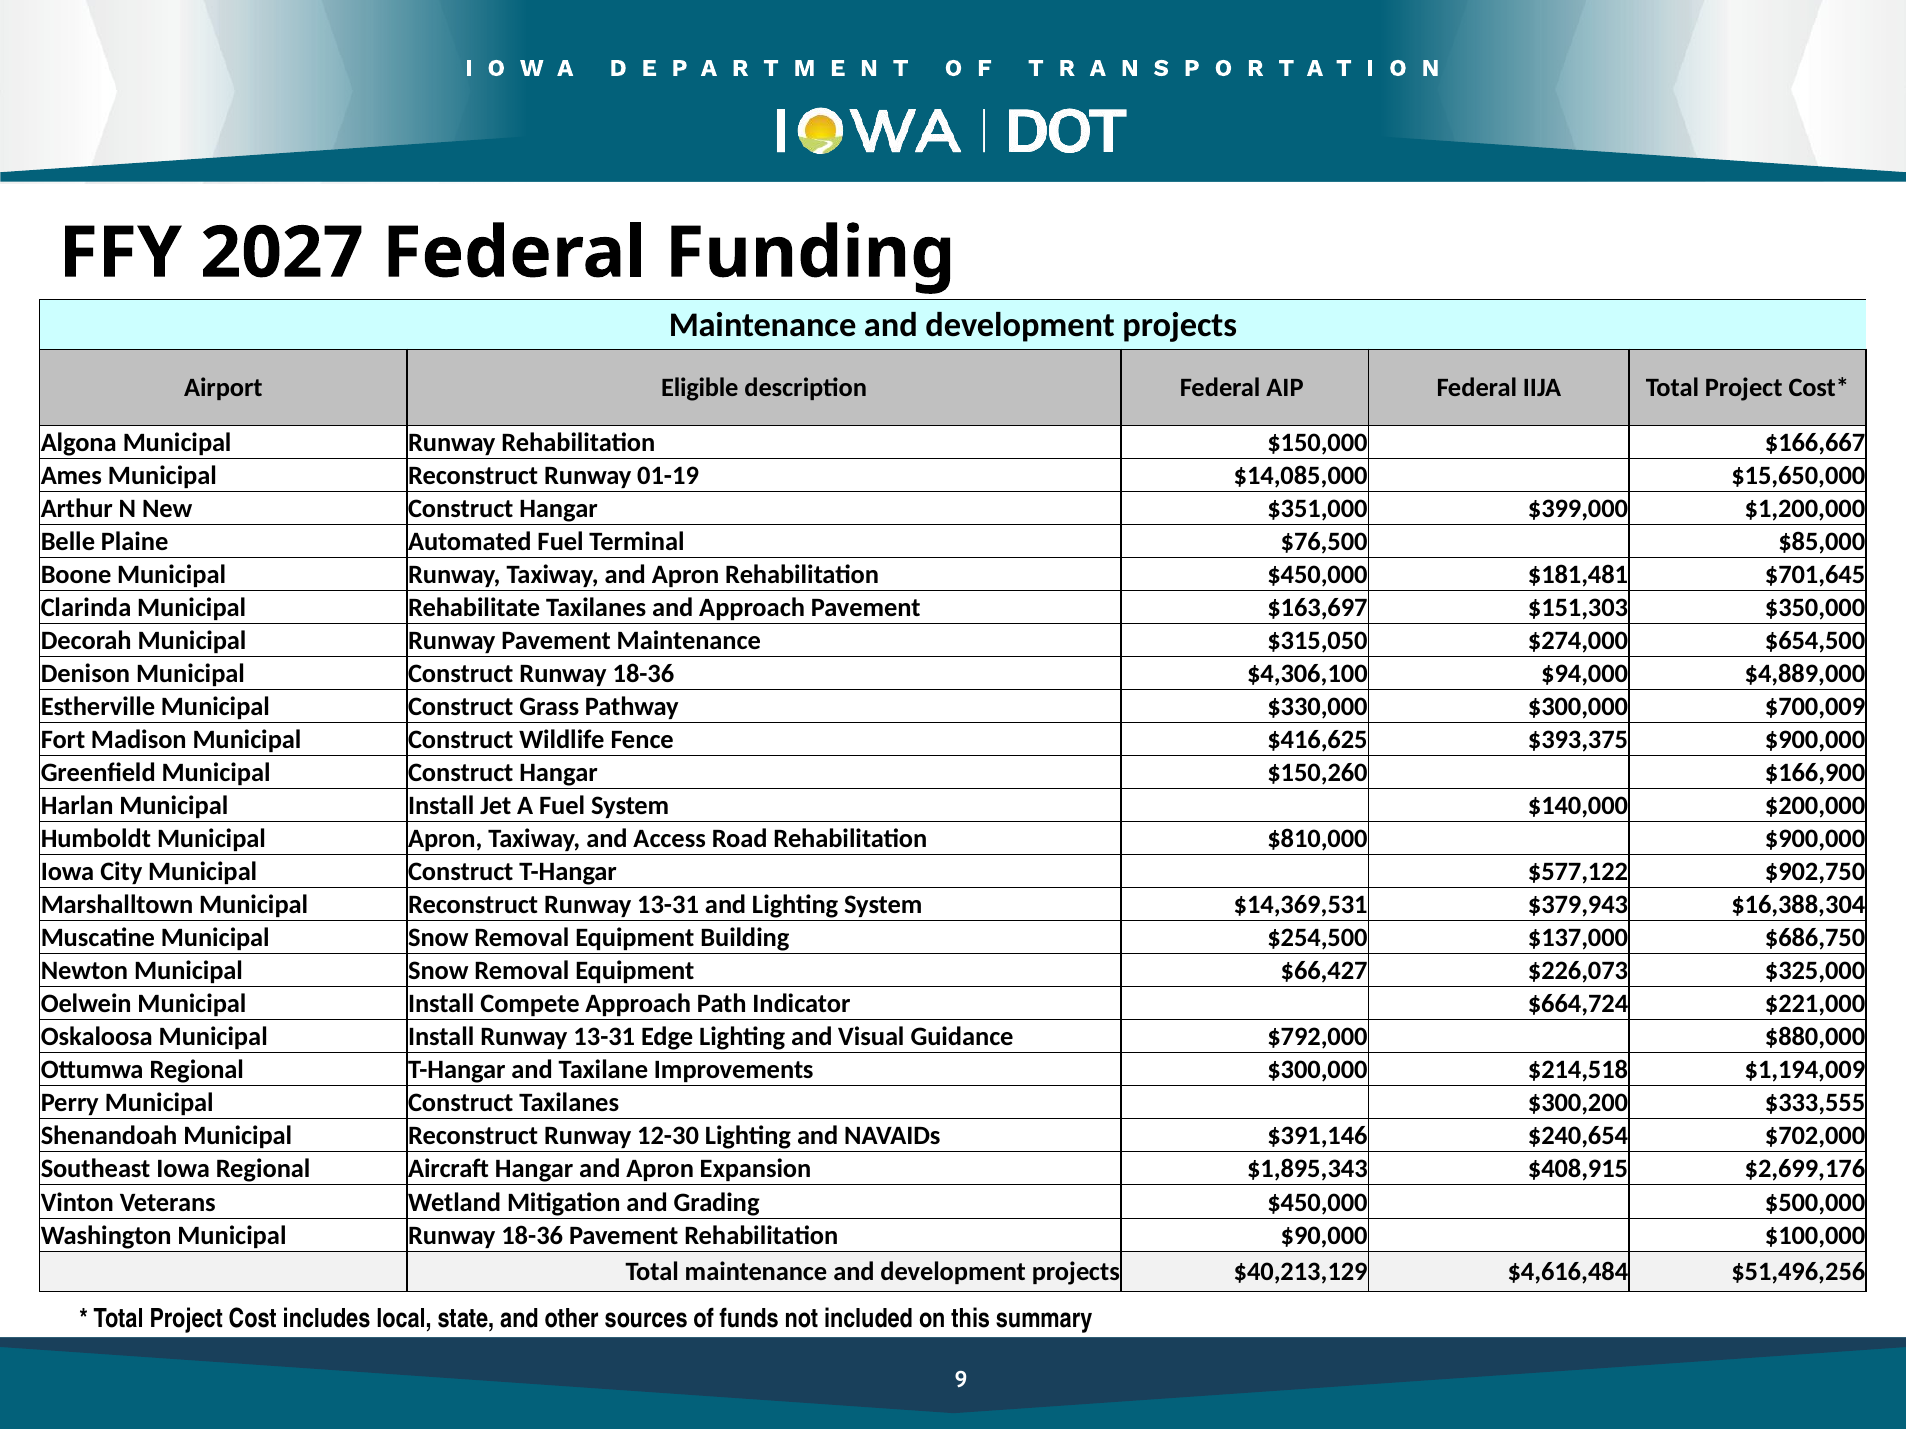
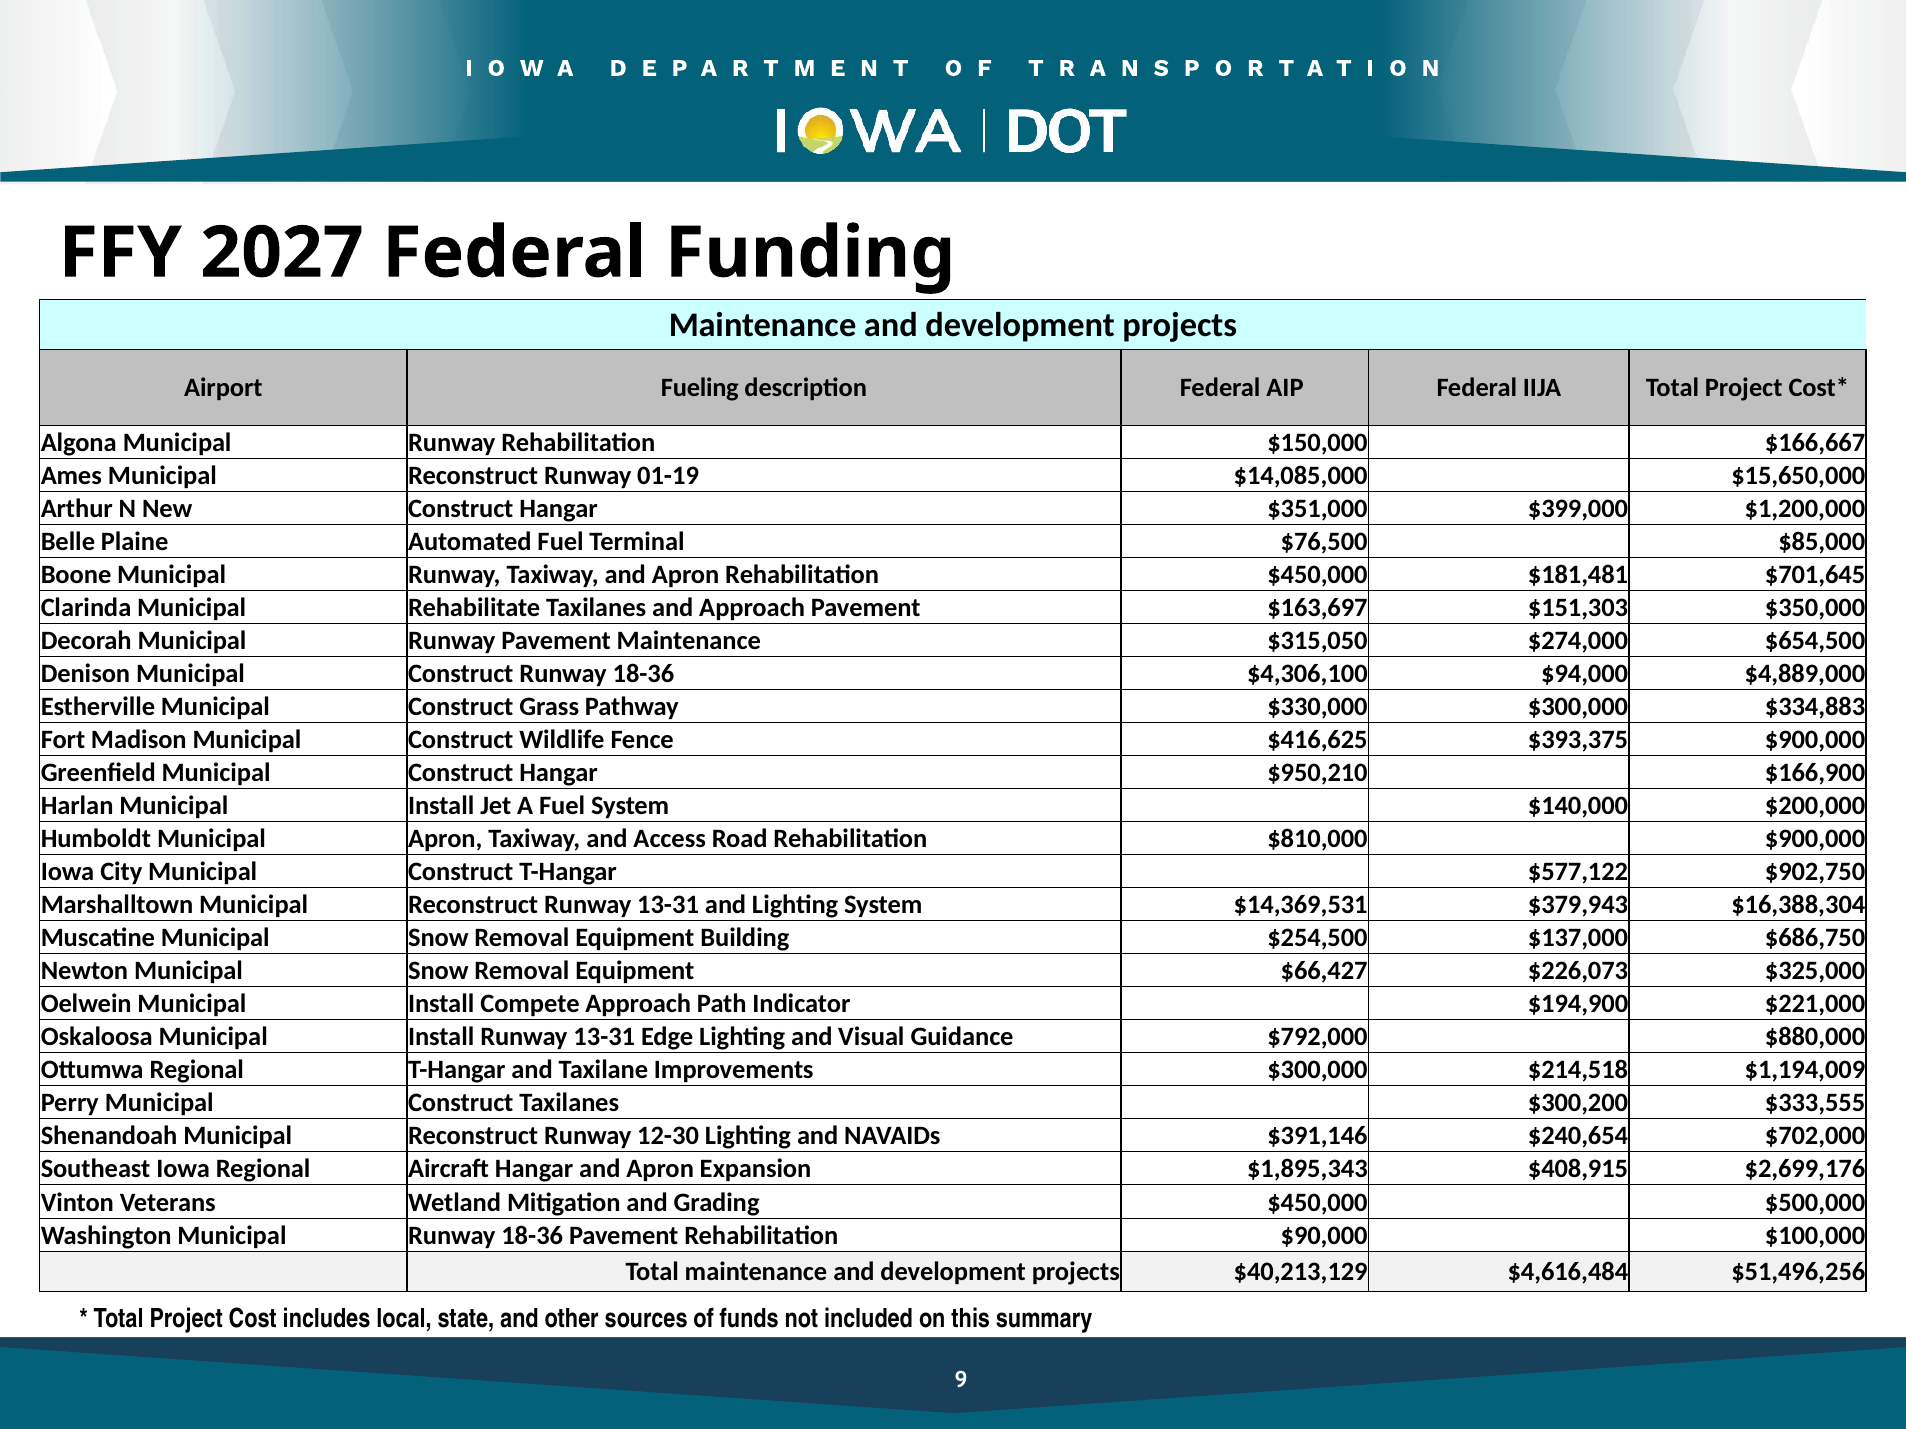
Eligible: Eligible -> Fueling
$700,009: $700,009 -> $334,883
$150,260: $150,260 -> $950,210
$664,724: $664,724 -> $194,900
